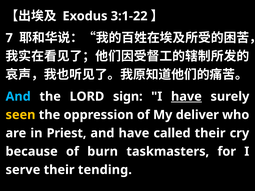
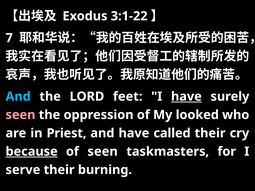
sign: sign -> feet
seen at (20, 115) colour: yellow -> pink
deliver: deliver -> looked
because underline: none -> present
of burn: burn -> seen
tending: tending -> burning
